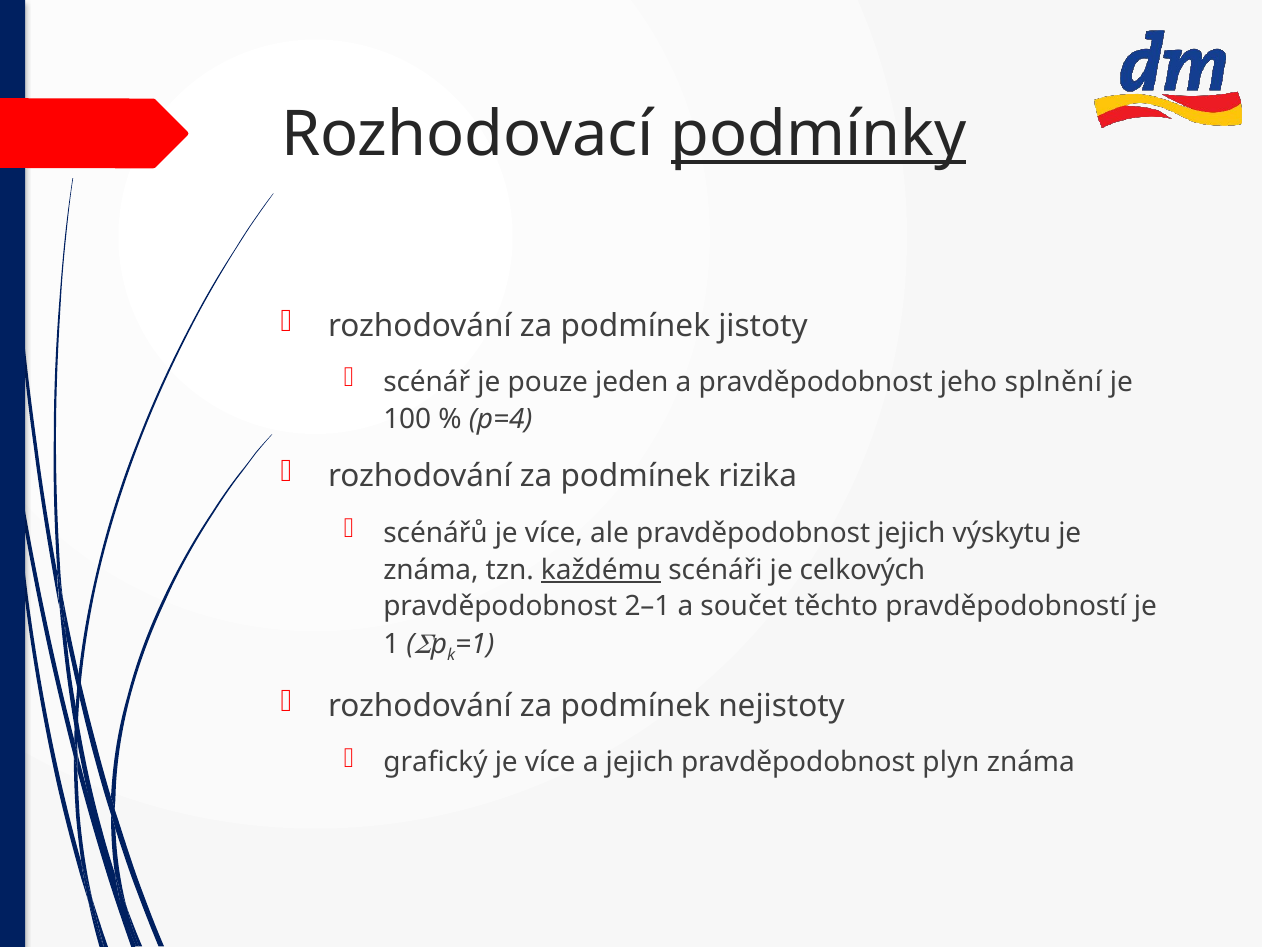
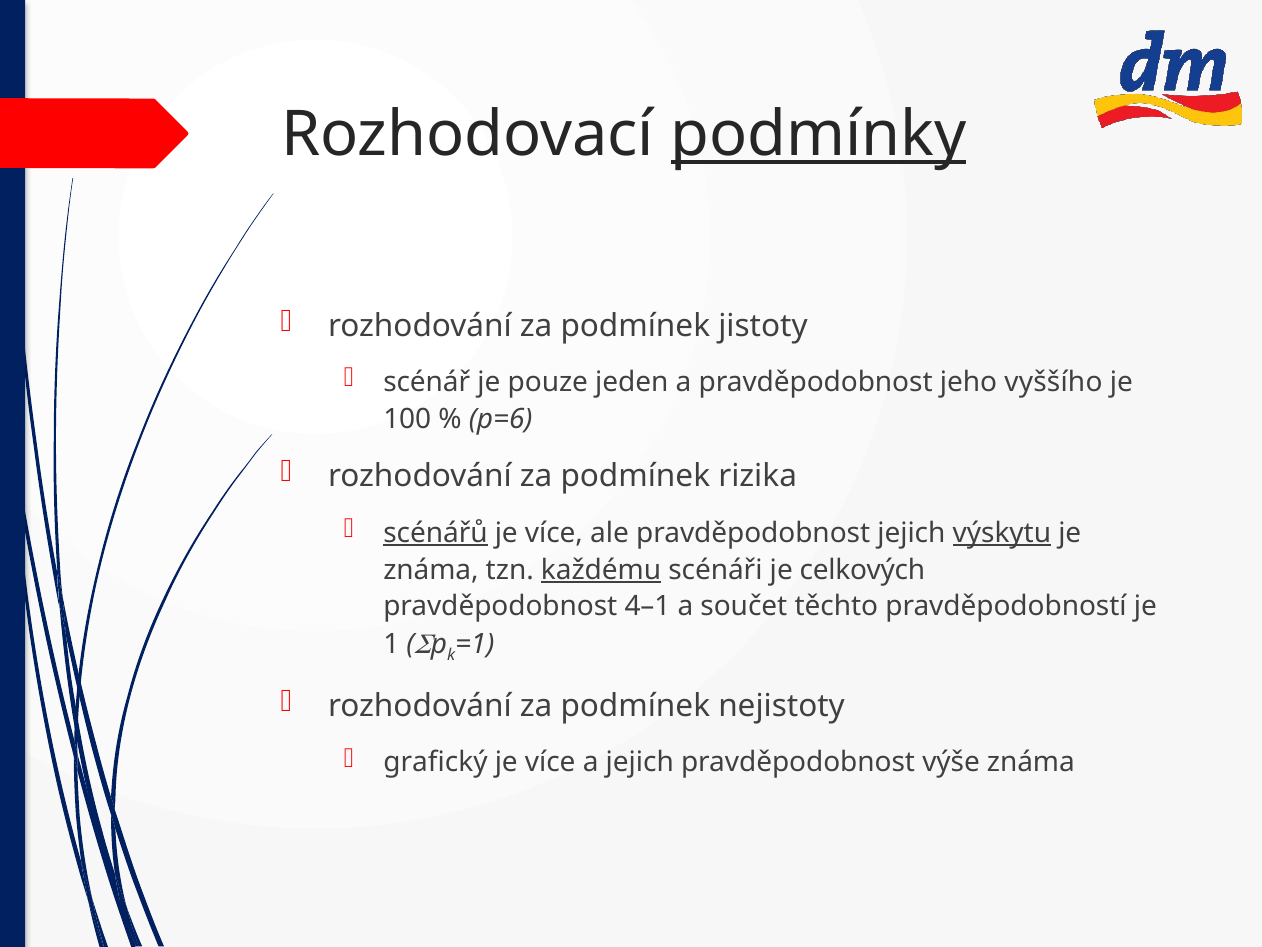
splnění: splnění -> vyššího
p=4: p=4 -> p=6
scénářů underline: none -> present
výskytu underline: none -> present
2–1: 2–1 -> 4–1
plyn: plyn -> výše
